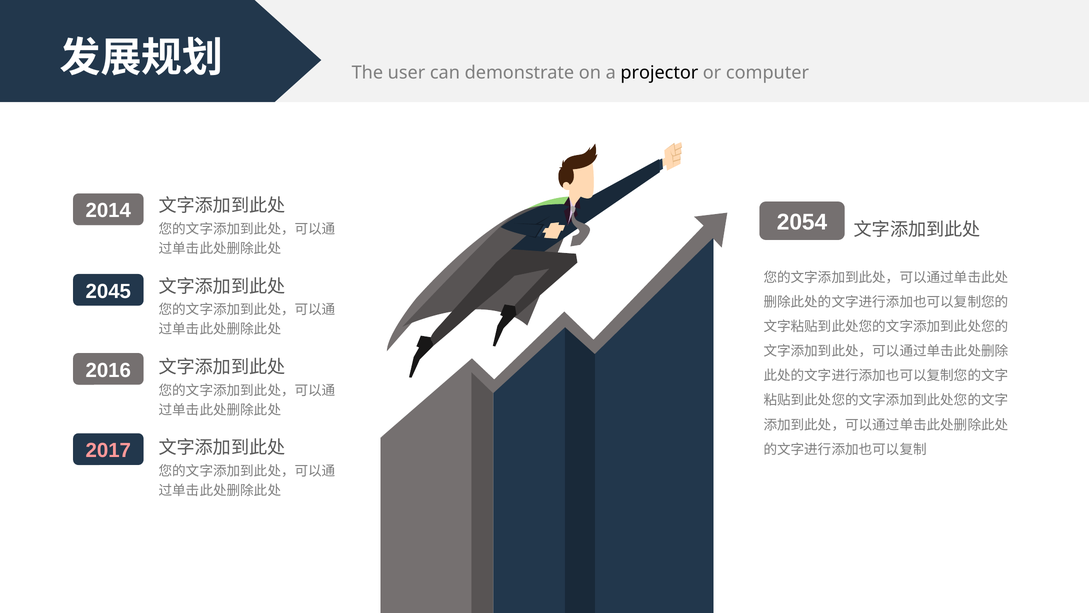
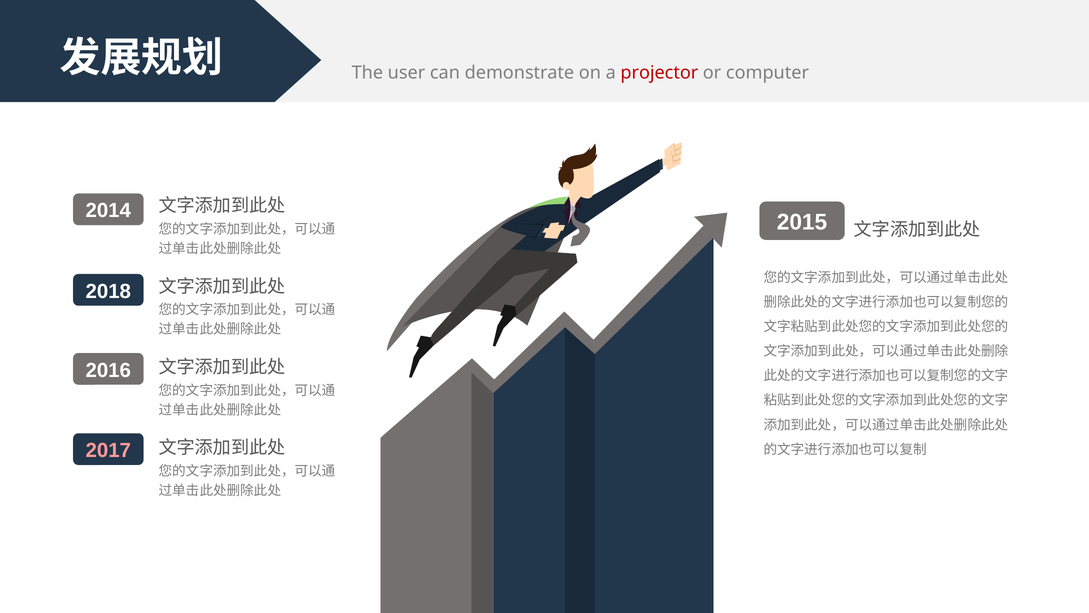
projector colour: black -> red
2054: 2054 -> 2015
2045: 2045 -> 2018
